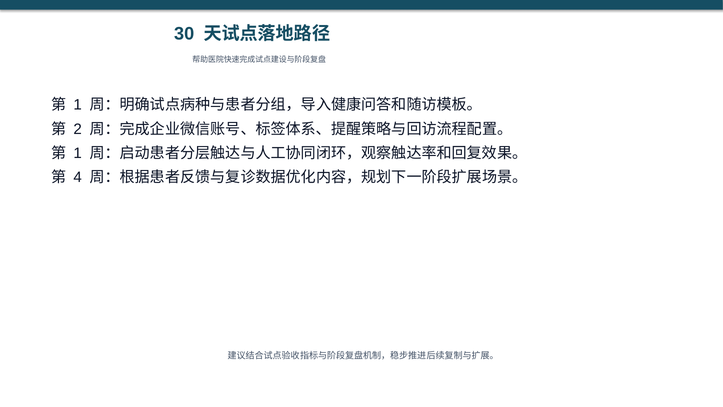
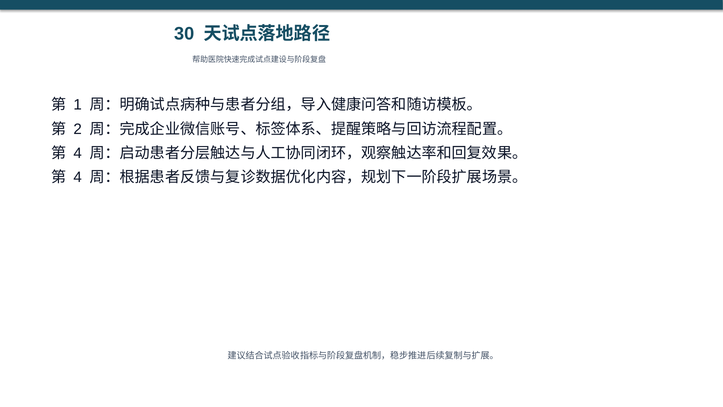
1 at (78, 153): 1 -> 4
